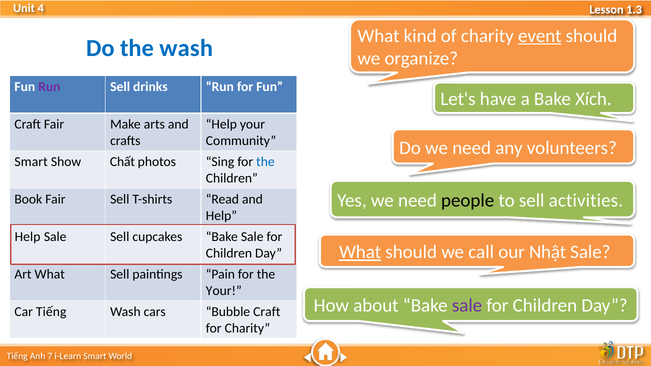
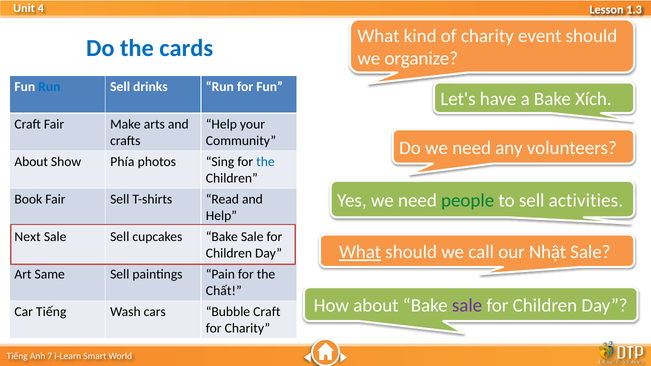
event underline: present -> none
the wash: wash -> cards
Run at (49, 87) colour: purple -> blue
Smart at (31, 162): Smart -> About
Chất: Chất -> Phía
people colour: black -> green
Help at (28, 237): Help -> Next
Art What: What -> Same
Your at (224, 291): Your -> Chất
